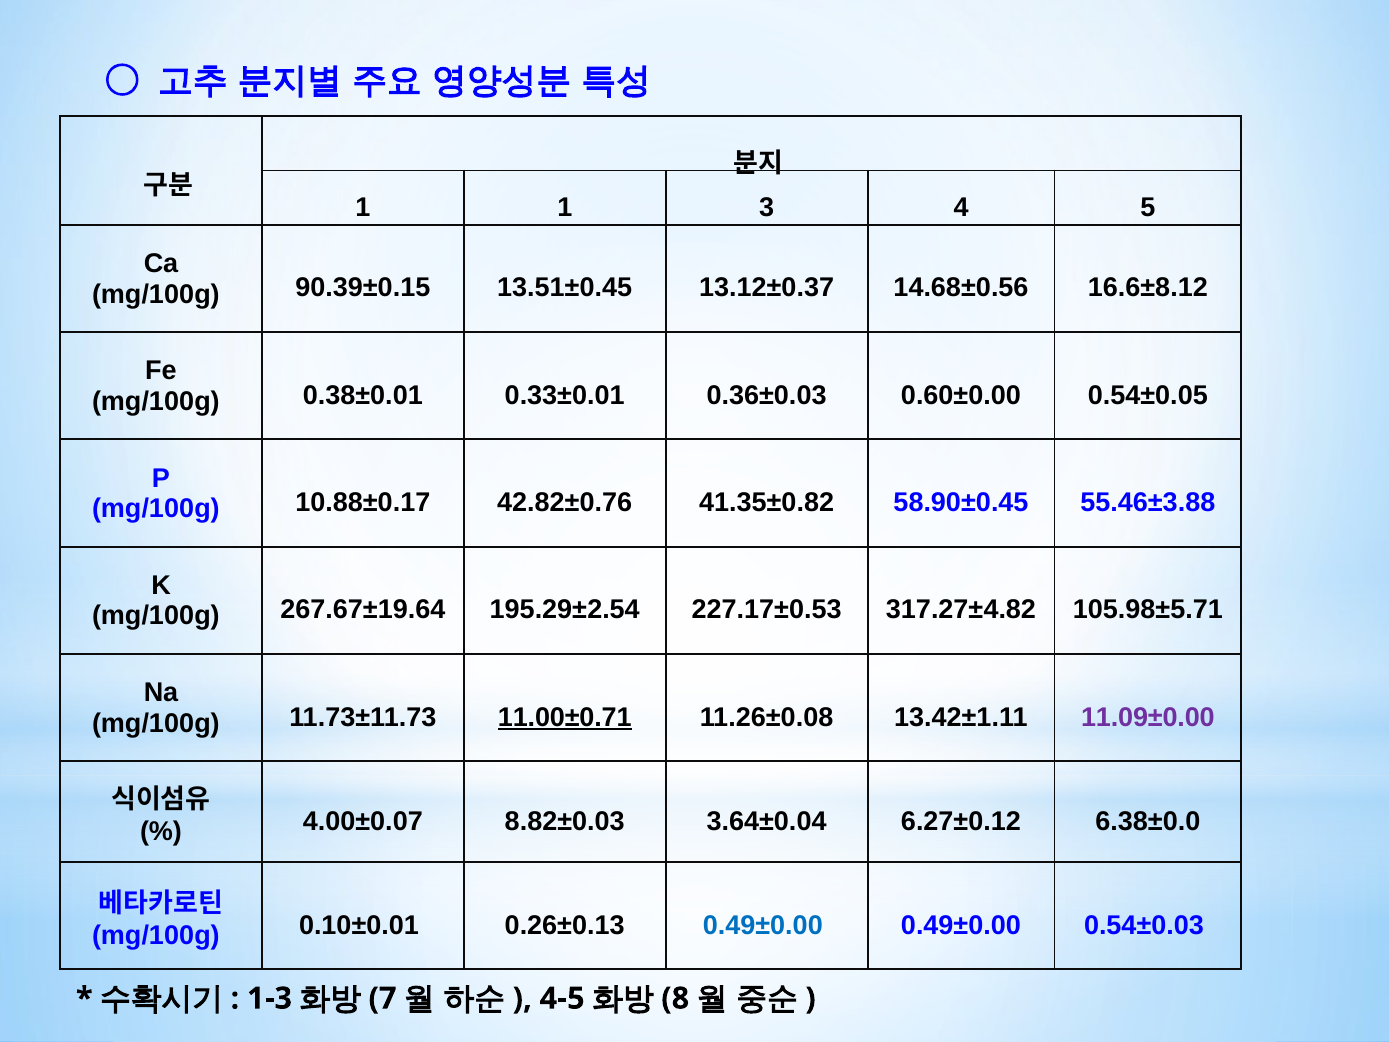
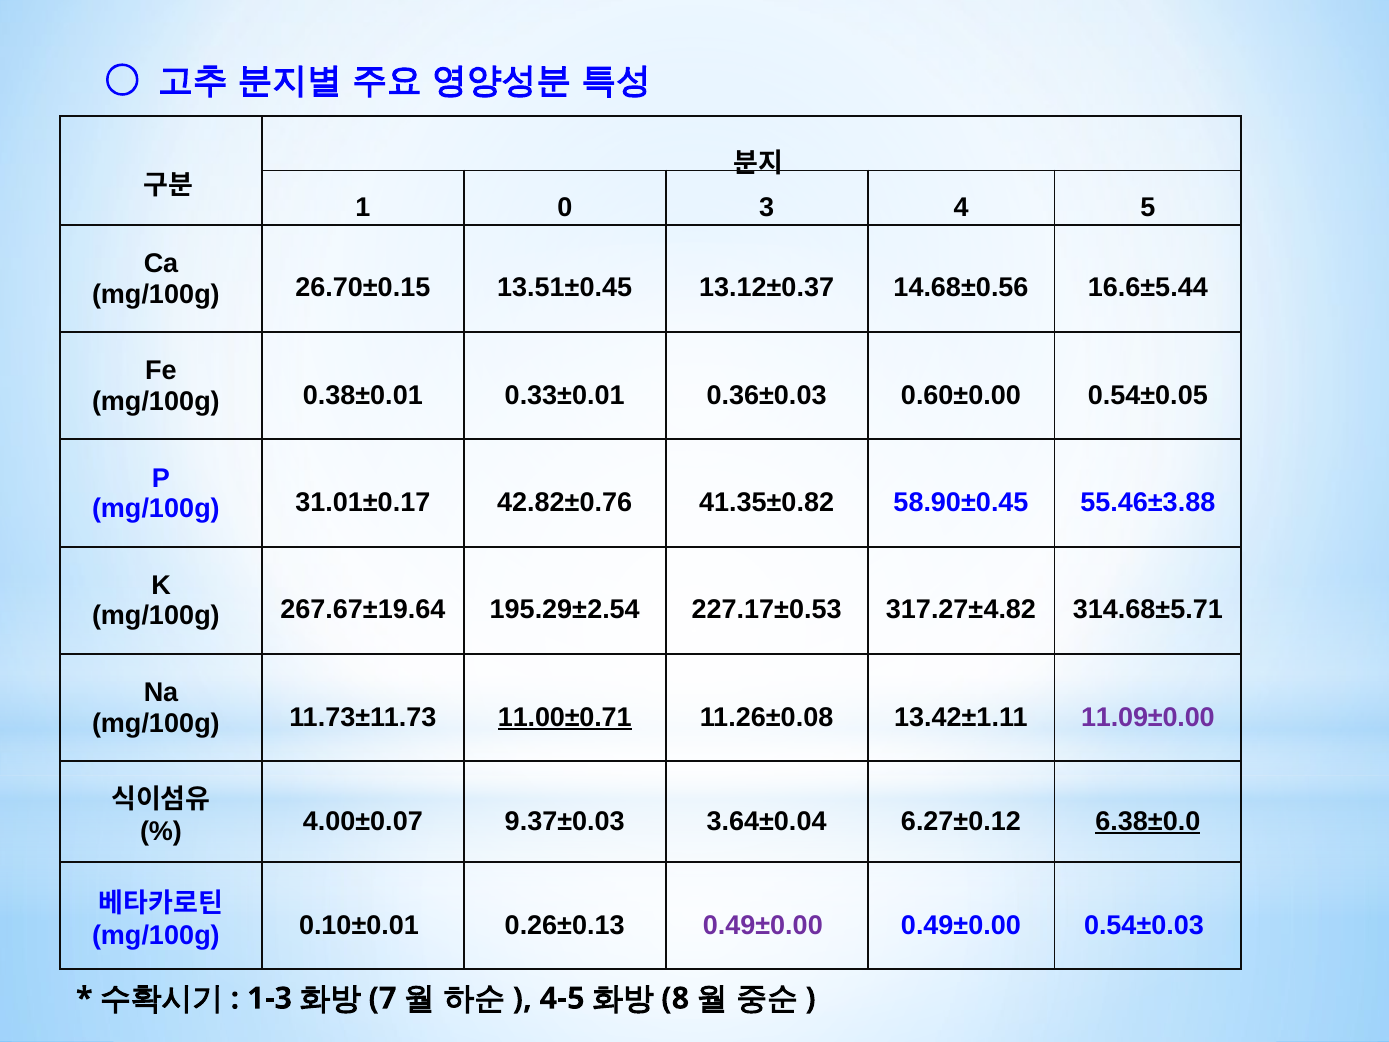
1 1: 1 -> 0
90.39±0.15: 90.39±0.15 -> 26.70±0.15
16.6±8.12: 16.6±8.12 -> 16.6±5.44
10.88±0.17: 10.88±0.17 -> 31.01±0.17
105.98±5.71: 105.98±5.71 -> 314.68±5.71
8.82±0.03: 8.82±0.03 -> 9.37±0.03
6.38±0.0 underline: none -> present
0.49±0.00 at (763, 925) colour: blue -> purple
